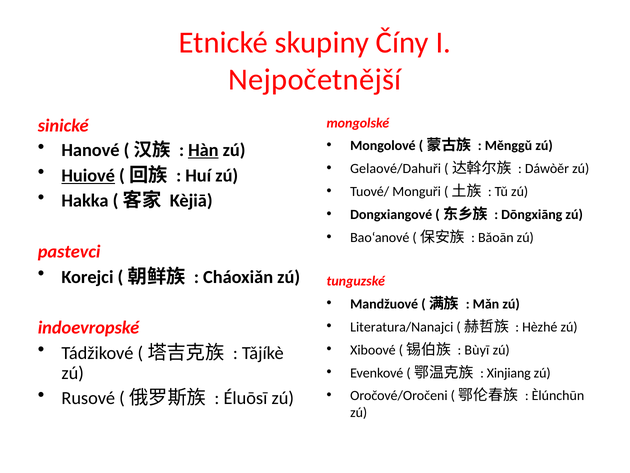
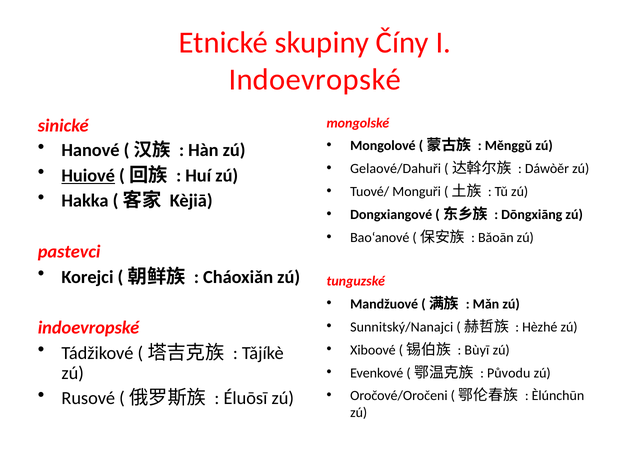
Nejpočetnější at (315, 79): Nejpočetnější -> Indoevropské
Hàn underline: present -> none
Literatura/Nanajci: Literatura/Nanajci -> Sunnitský/Nanajci
Xinjiang: Xinjiang -> Původu
